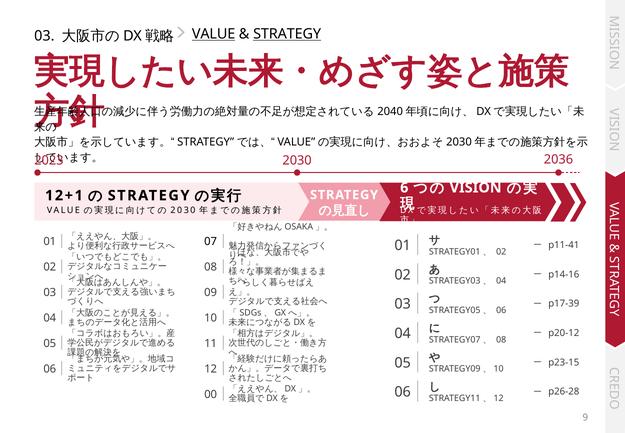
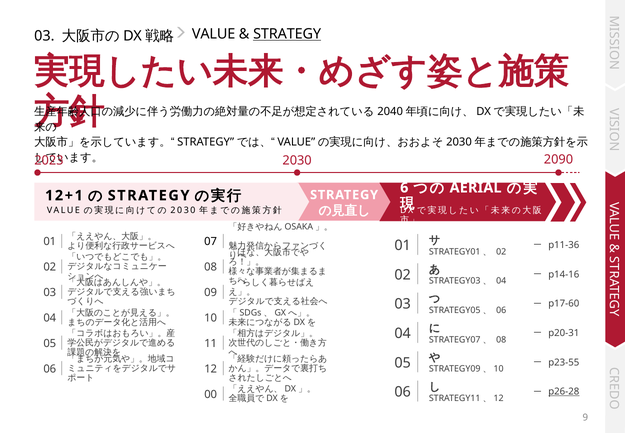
VALUE at (214, 34) underline: present -> none
2036: 2036 -> 2090
VISION: VISION -> AERIAL
p11-41: p11-41 -> p11-36
p17-39: p17-39 -> p17-60
p20-12: p20-12 -> p20-31
p23-15: p23-15 -> p23-55
p26-28 underline: none -> present
